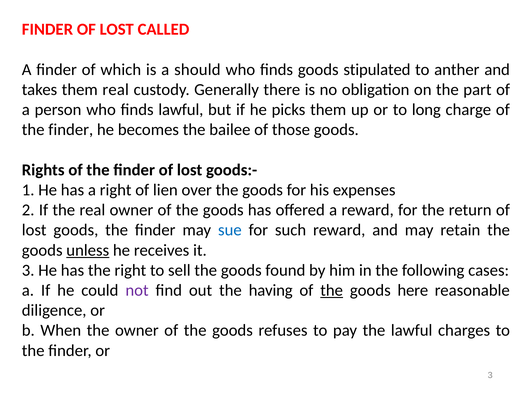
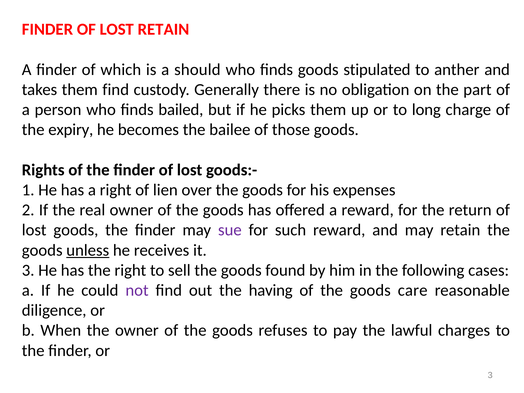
LOST CALLED: CALLED -> RETAIN
them real: real -> find
finds lawful: lawful -> bailed
finder at (71, 130): finder -> expiry
sue colour: blue -> purple
the at (332, 290) underline: present -> none
here: here -> care
